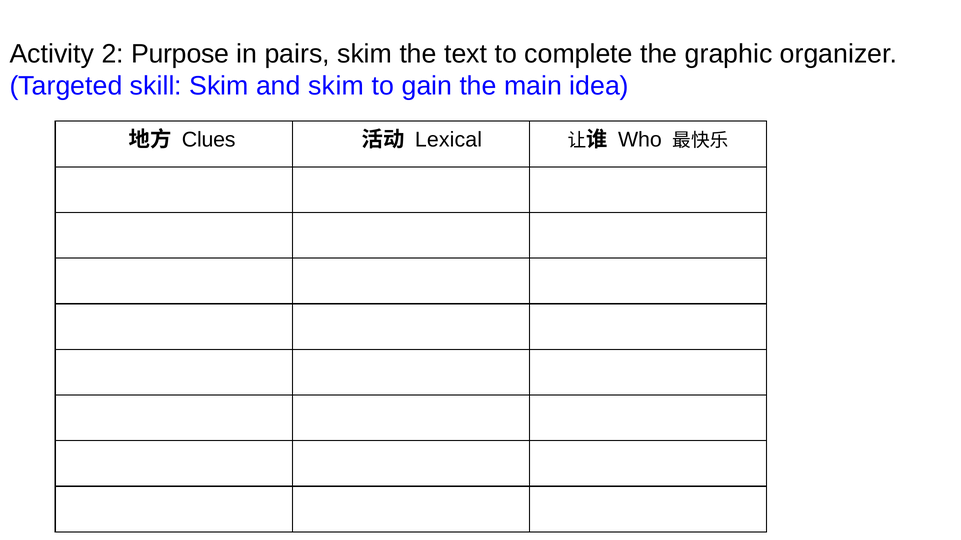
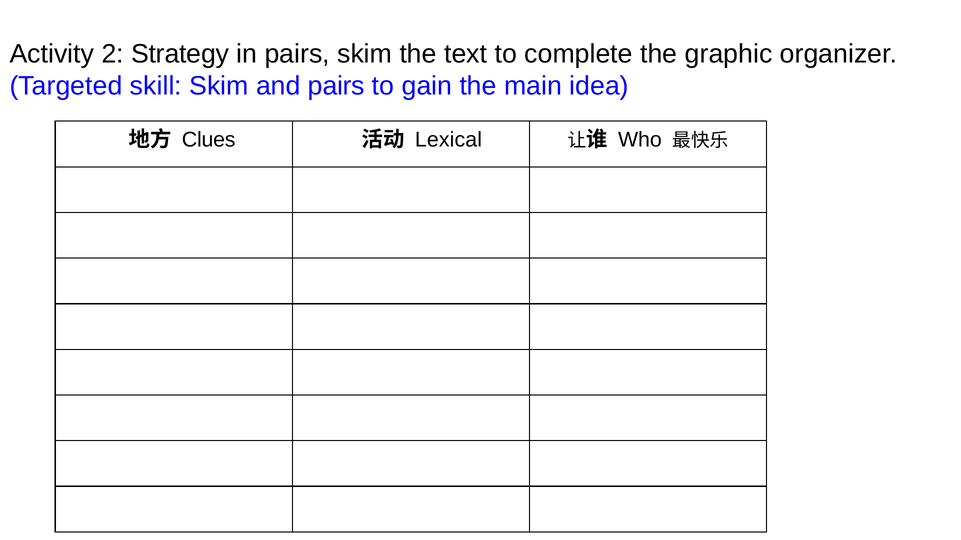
Purpose: Purpose -> Strategy
and skim: skim -> pairs
